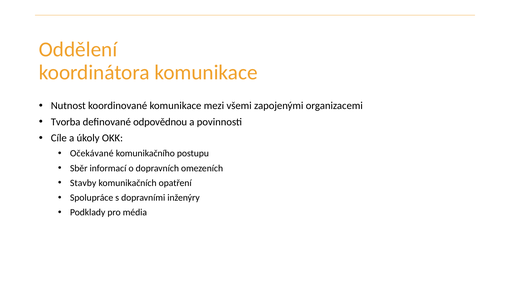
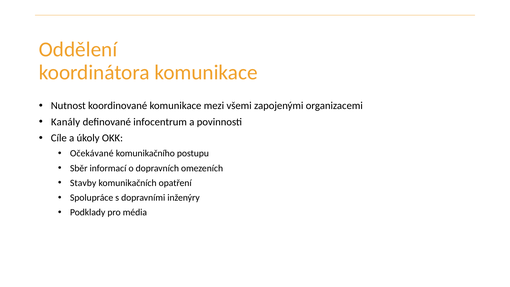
Tvorba: Tvorba -> Kanály
odpovědnou: odpovědnou -> infocentrum
